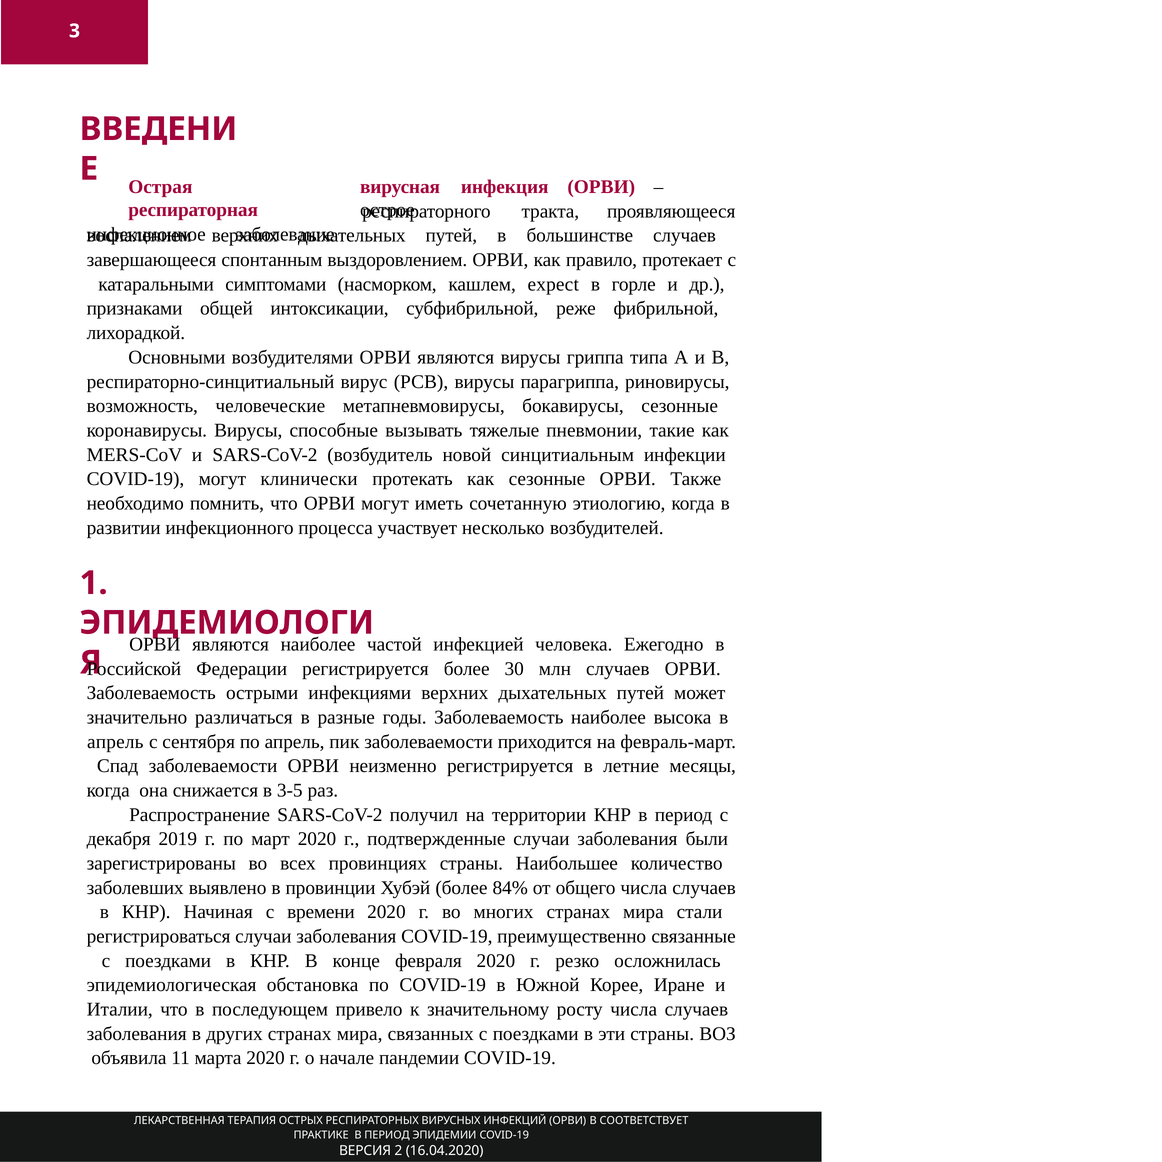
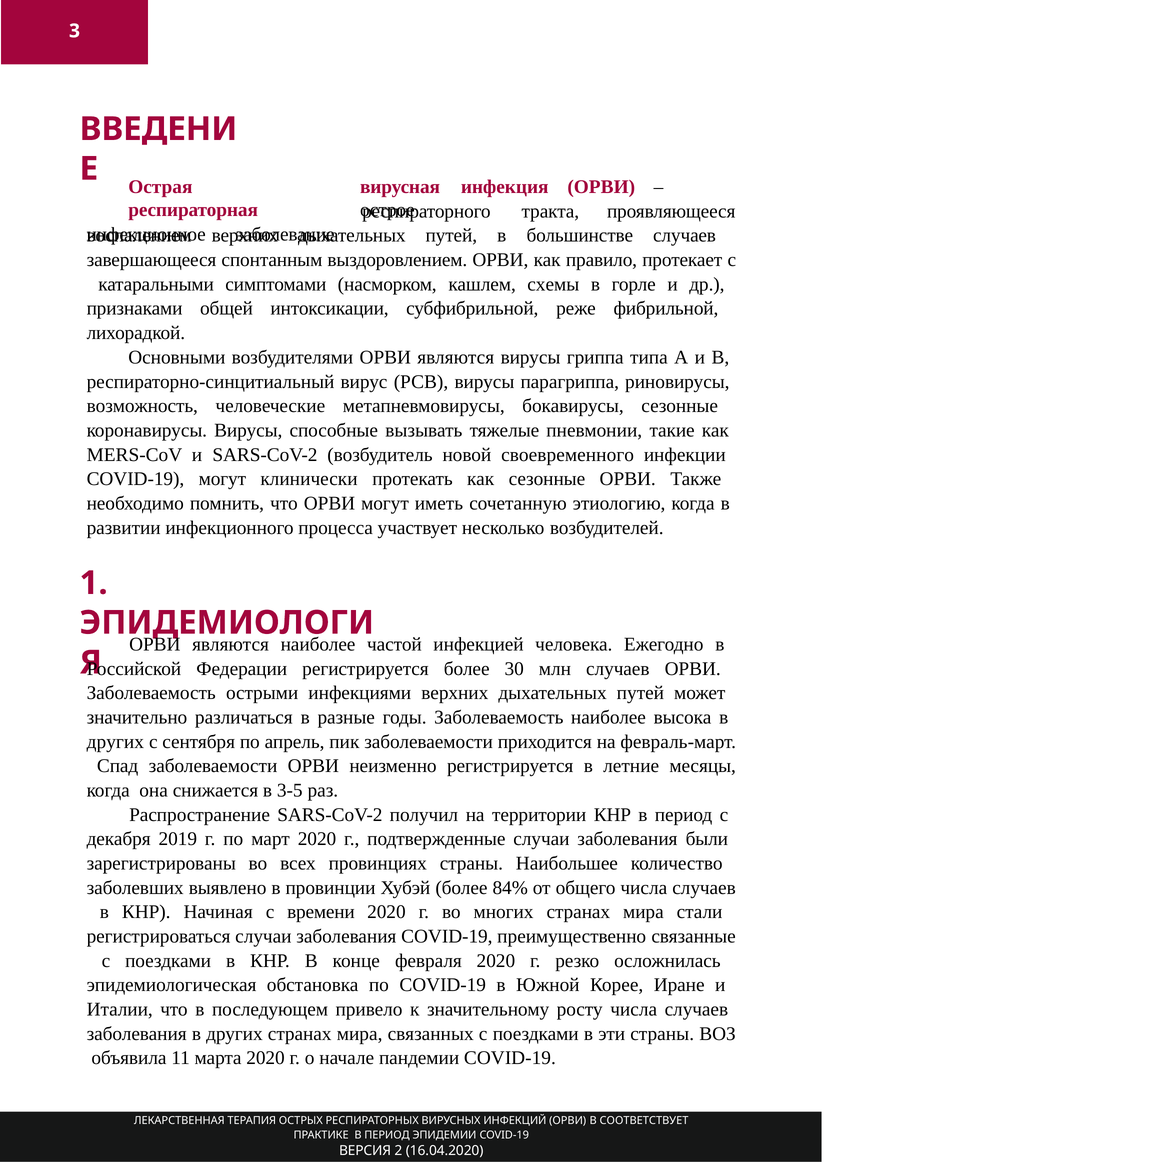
expect: expect -> схемы
синцитиальным: синцитиальным -> своевременного
апрель at (115, 742): апрель -> других
